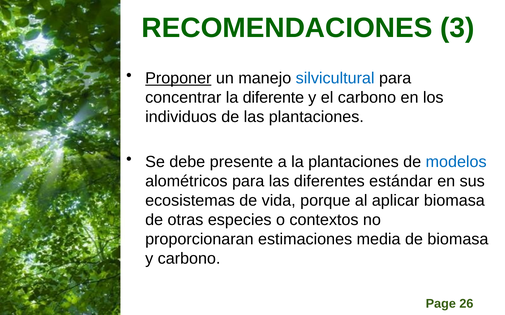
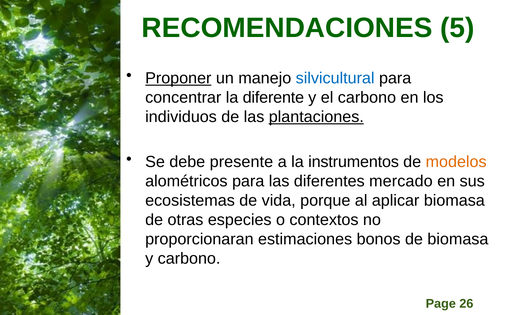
3: 3 -> 5
plantaciones at (316, 117) underline: none -> present
la plantaciones: plantaciones -> instrumentos
modelos colour: blue -> orange
estándar: estándar -> mercado
media: media -> bonos
